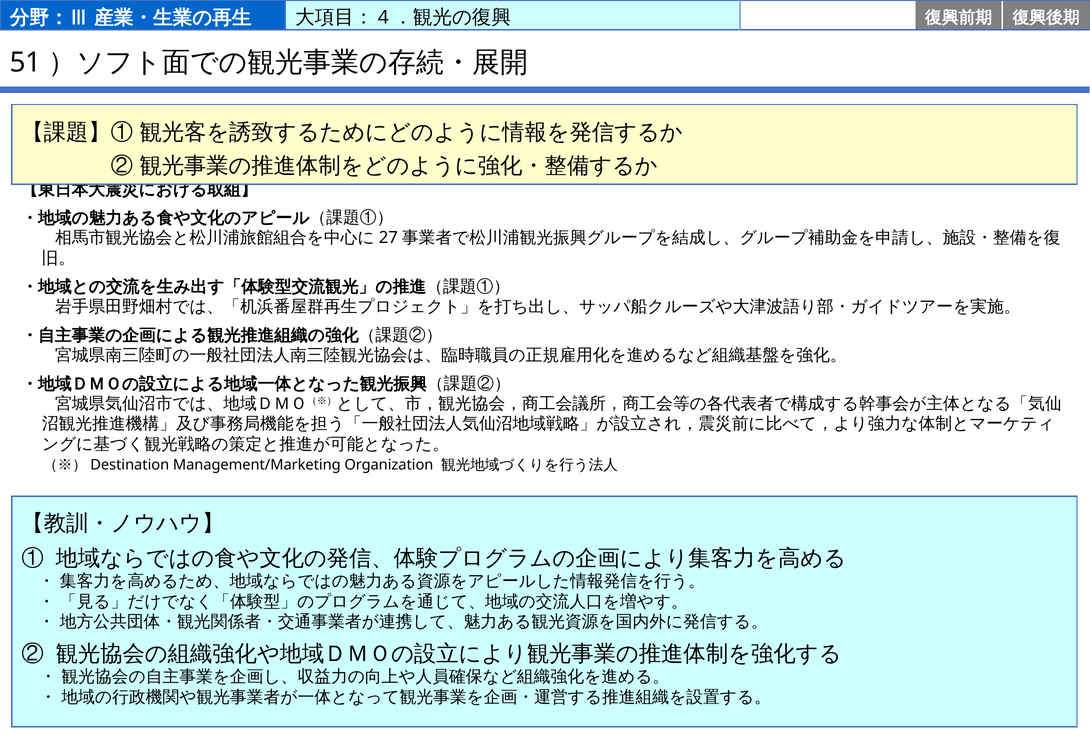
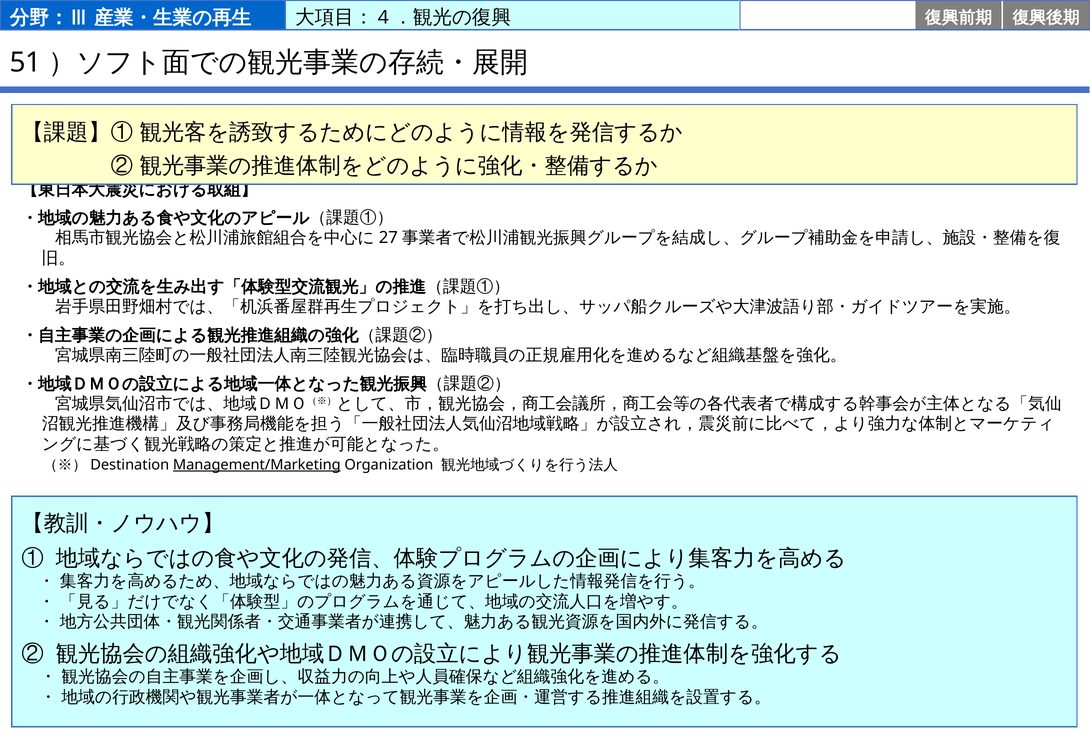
Management/Marketing underline: none -> present
